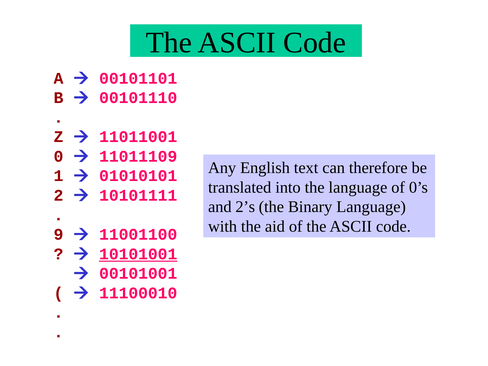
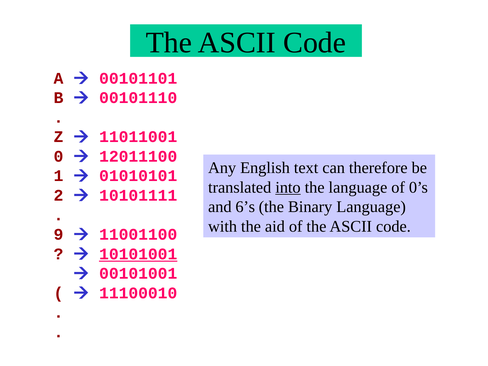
11011109: 11011109 -> 12011100
into underline: none -> present
2’s: 2’s -> 6’s
